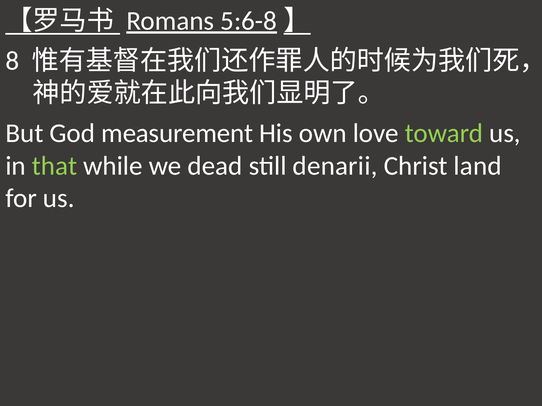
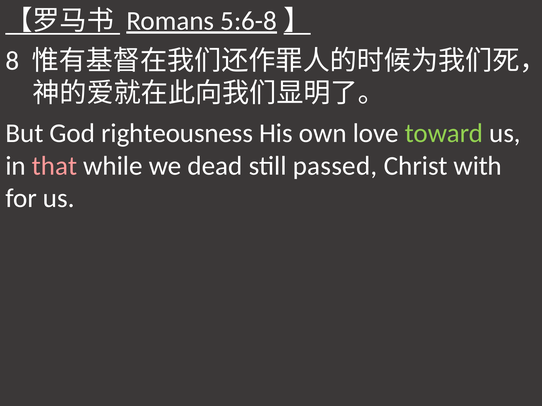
measurement: measurement -> righteousness
that colour: light green -> pink
denarii: denarii -> passed
land: land -> with
